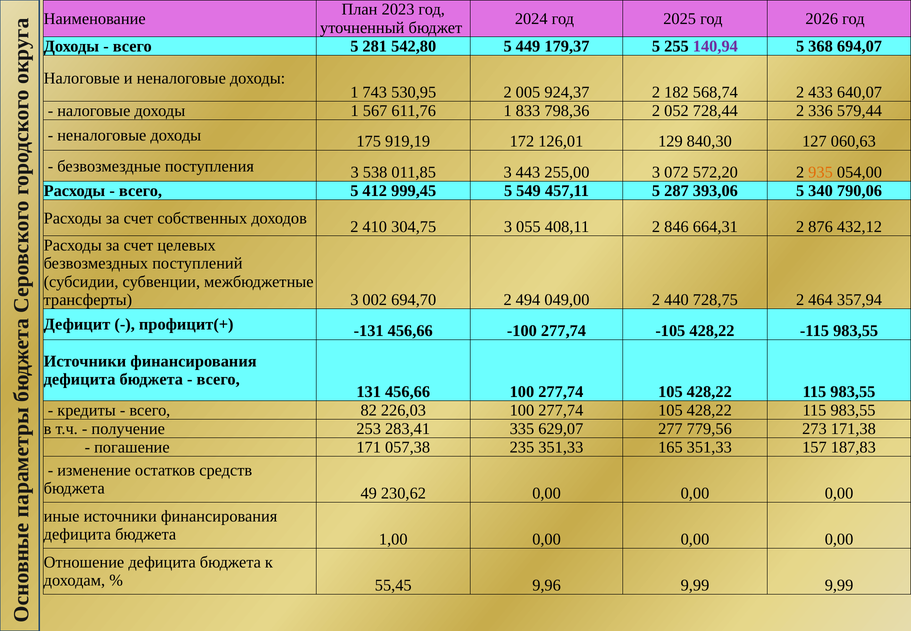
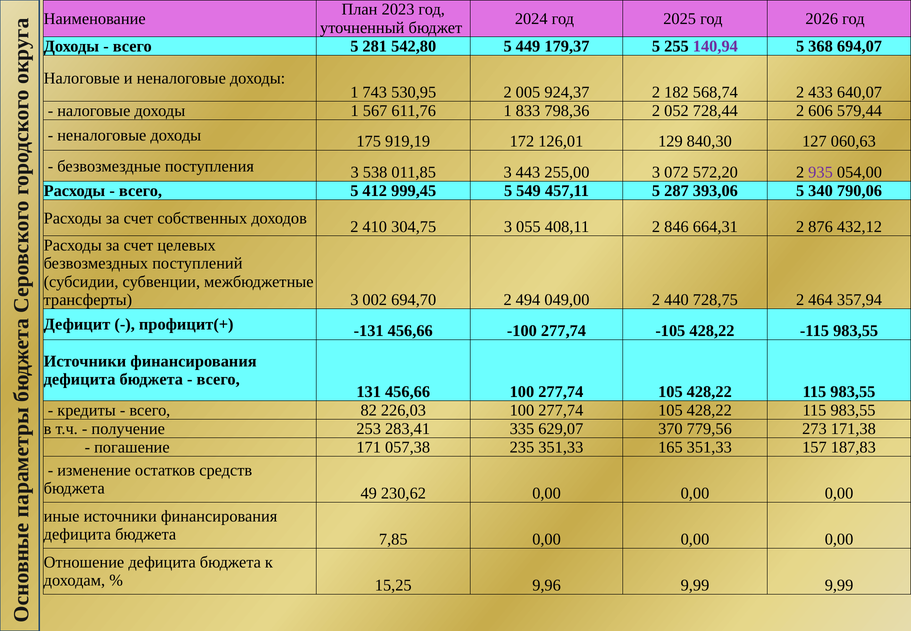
336: 336 -> 606
935 colour: orange -> purple
277: 277 -> 370
1,00: 1,00 -> 7,85
55,45: 55,45 -> 15,25
